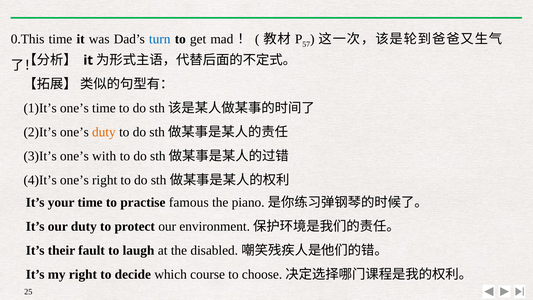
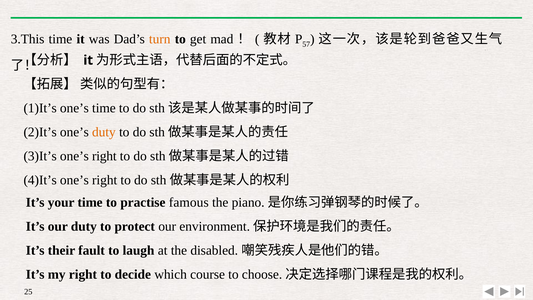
0.This: 0.This -> 3.This
turn colour: blue -> orange
3)It’s one’s with: with -> right
